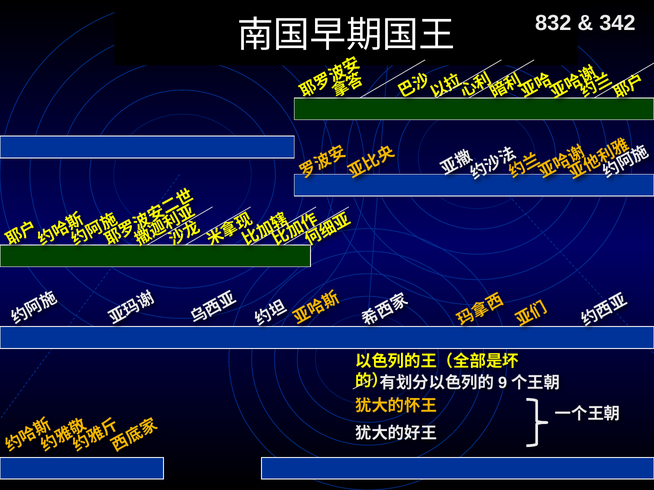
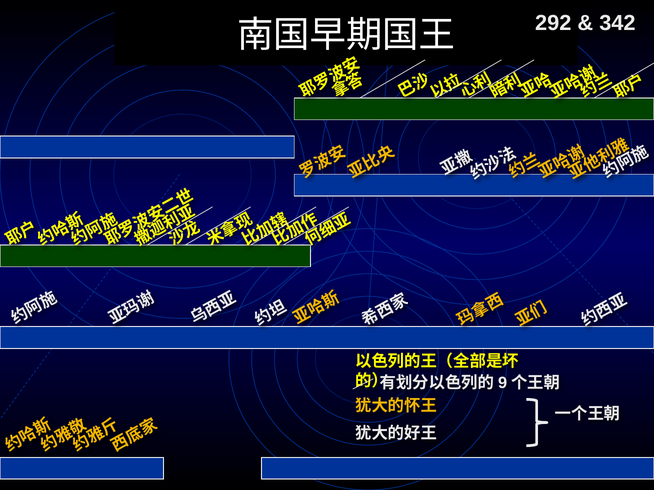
832: 832 -> 292
